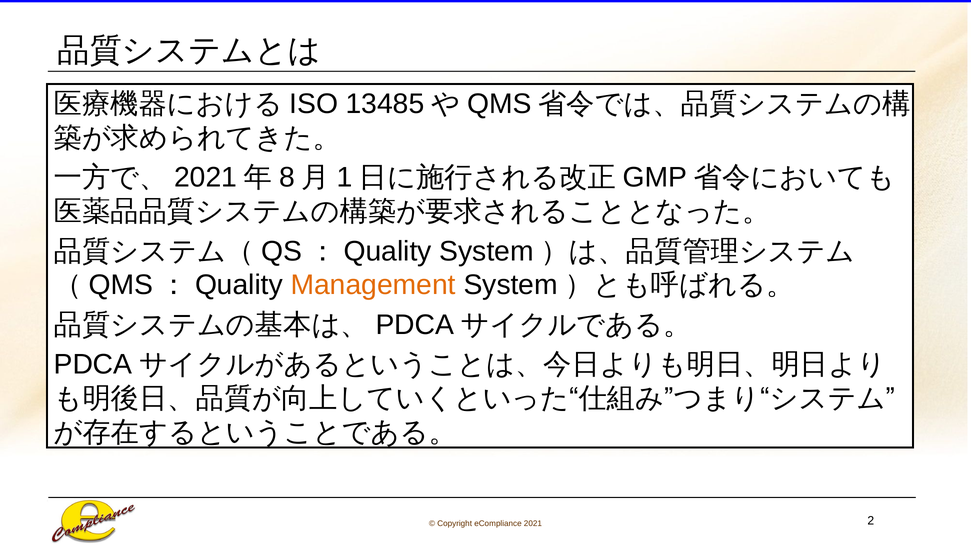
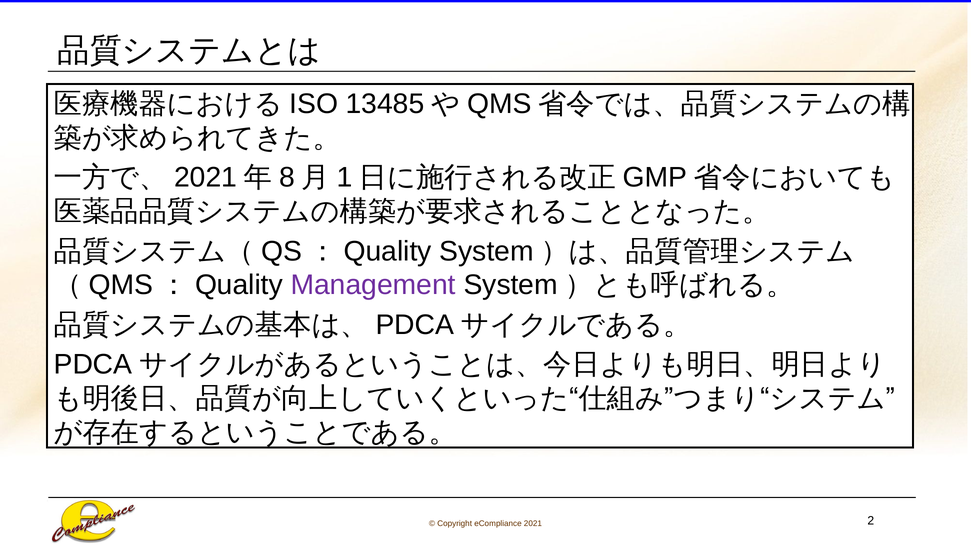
Management colour: orange -> purple
